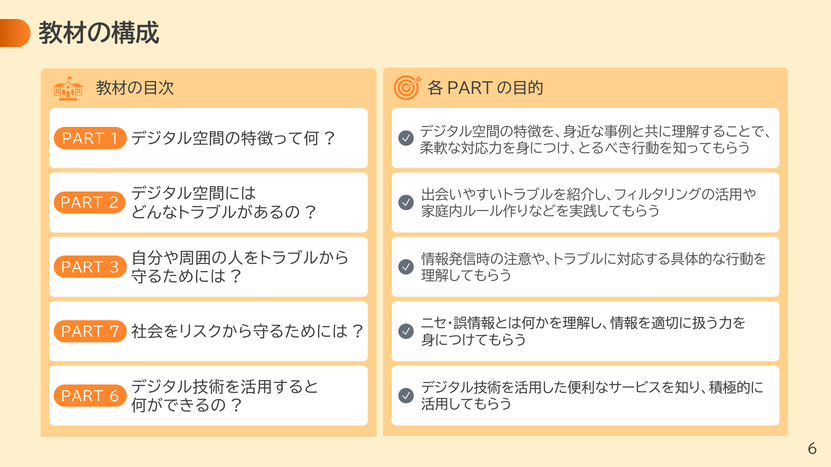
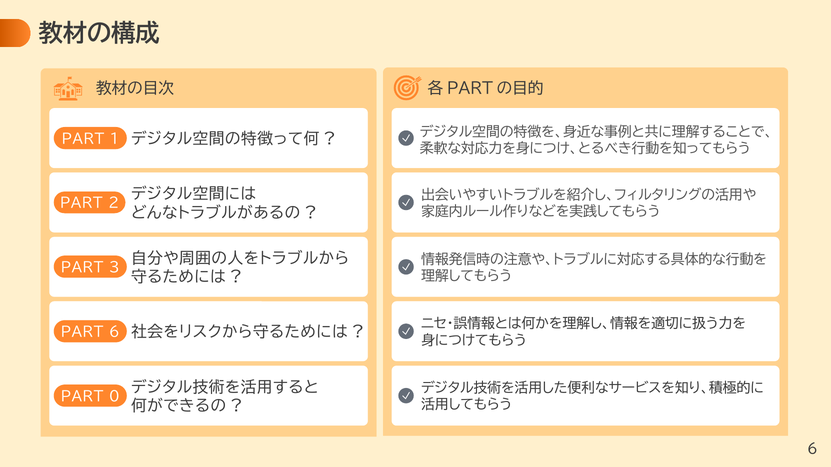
PART 7: 7 -> 6
PART 6: 6 -> 0
